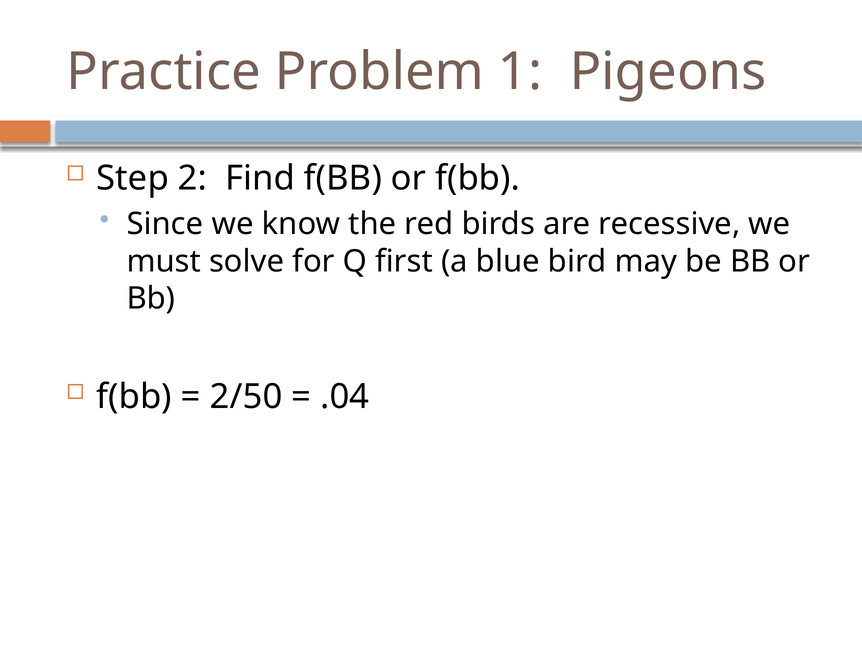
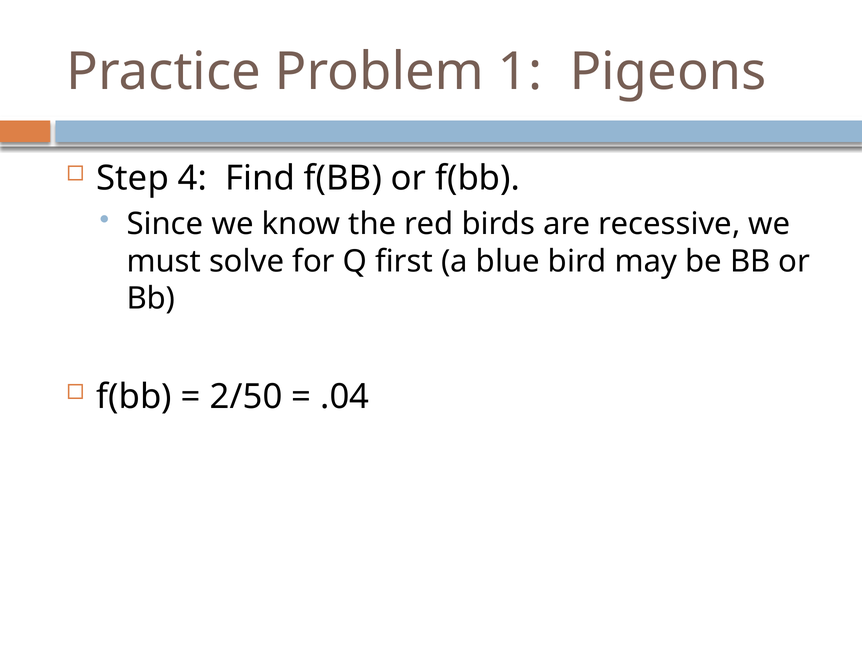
2: 2 -> 4
